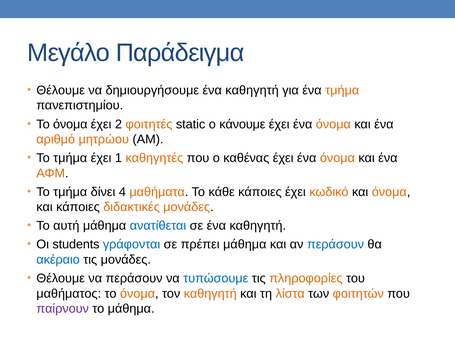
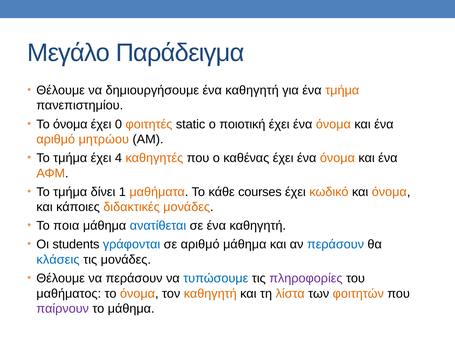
2: 2 -> 0
κάνουμε: κάνουμε -> ποιοτική
1: 1 -> 4
4: 4 -> 1
κάθε κάποιες: κάποιες -> courses
αυτή: αυτή -> ποια
σε πρέπει: πρέπει -> αριθμό
ακέραιο: ακέραιο -> κλάσεις
πληροφορίες colour: orange -> purple
